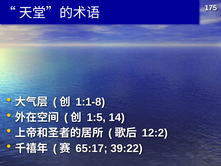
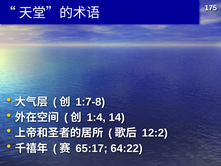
1:1-8: 1:1-8 -> 1:7-8
1:5: 1:5 -> 1:4
39:22: 39:22 -> 64:22
